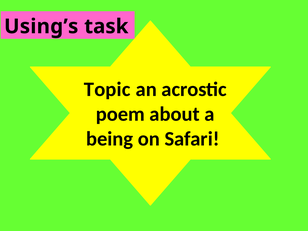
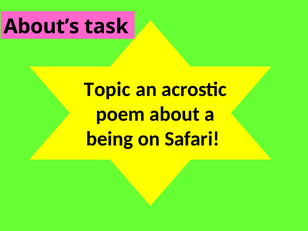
Using’s: Using’s -> About’s
